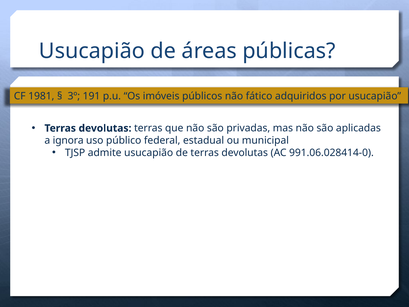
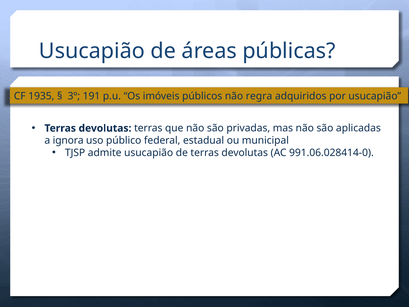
1981: 1981 -> 1935
fático: fático -> regra
